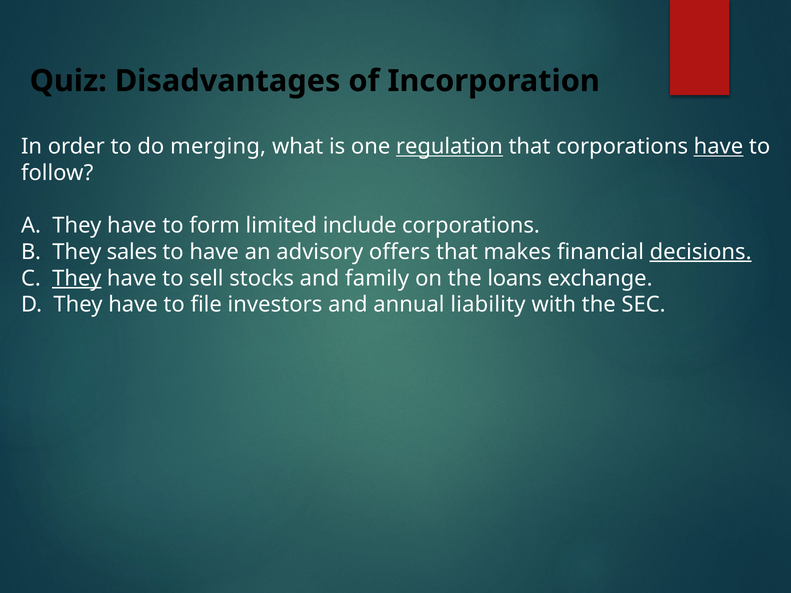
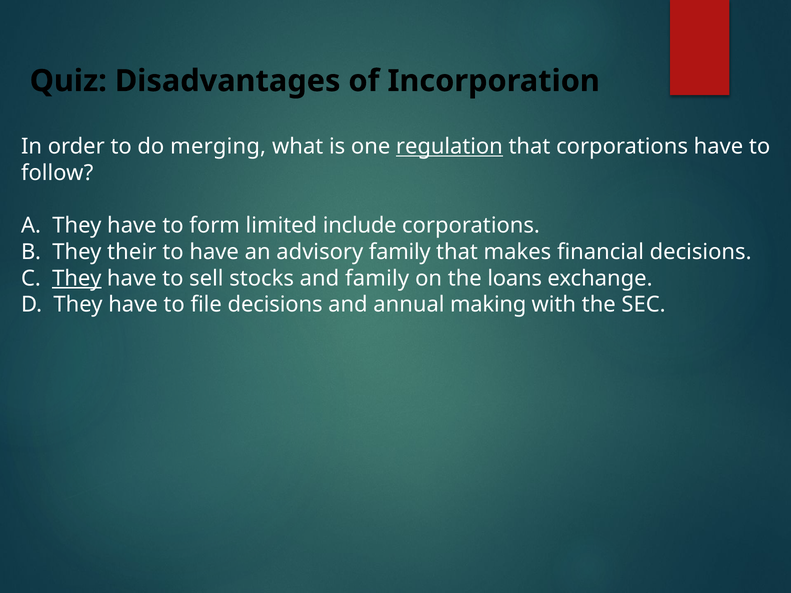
have at (718, 147) underline: present -> none
sales: sales -> their
advisory offers: offers -> family
decisions at (701, 252) underline: present -> none
file investors: investors -> decisions
liability: liability -> making
